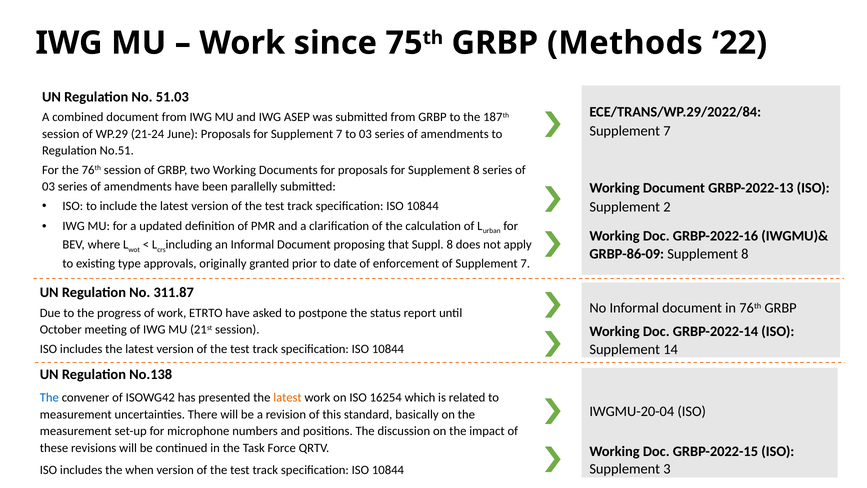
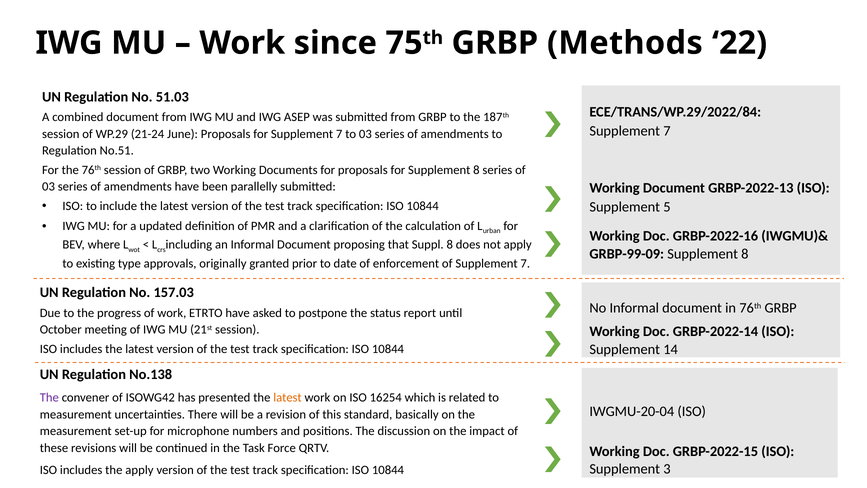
2: 2 -> 5
GRBP-86-09: GRBP-86-09 -> GRBP-99-09
311.87: 311.87 -> 157.03
The at (49, 398) colour: blue -> purple
the when: when -> apply
